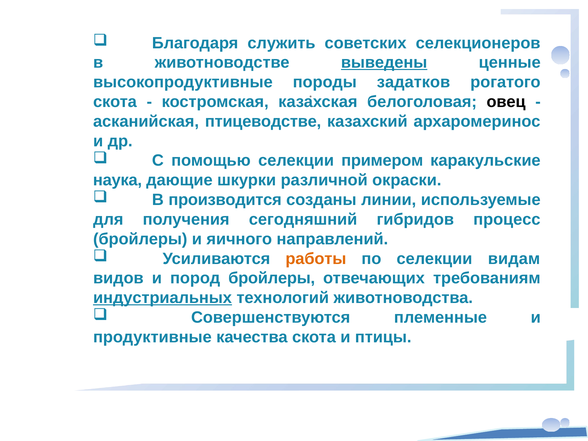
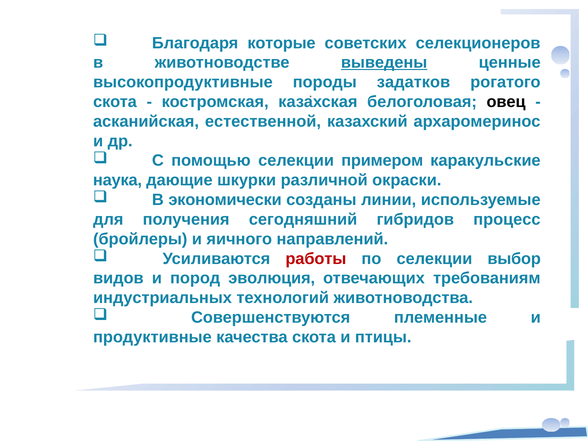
служить: служить -> которые
птицеводстве: птицеводстве -> естественной
производится: производится -> экономически
работы colour: orange -> red
видам: видам -> выбор
пород бройлеры: бройлеры -> эволюция
индустриальных underline: present -> none
